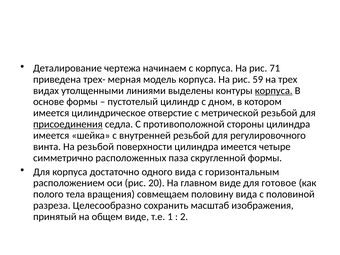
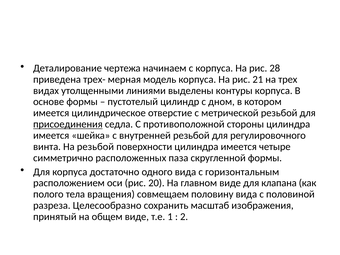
71: 71 -> 28
59: 59 -> 21
корпуса at (274, 91) underline: present -> none
готовое: готовое -> клапана
